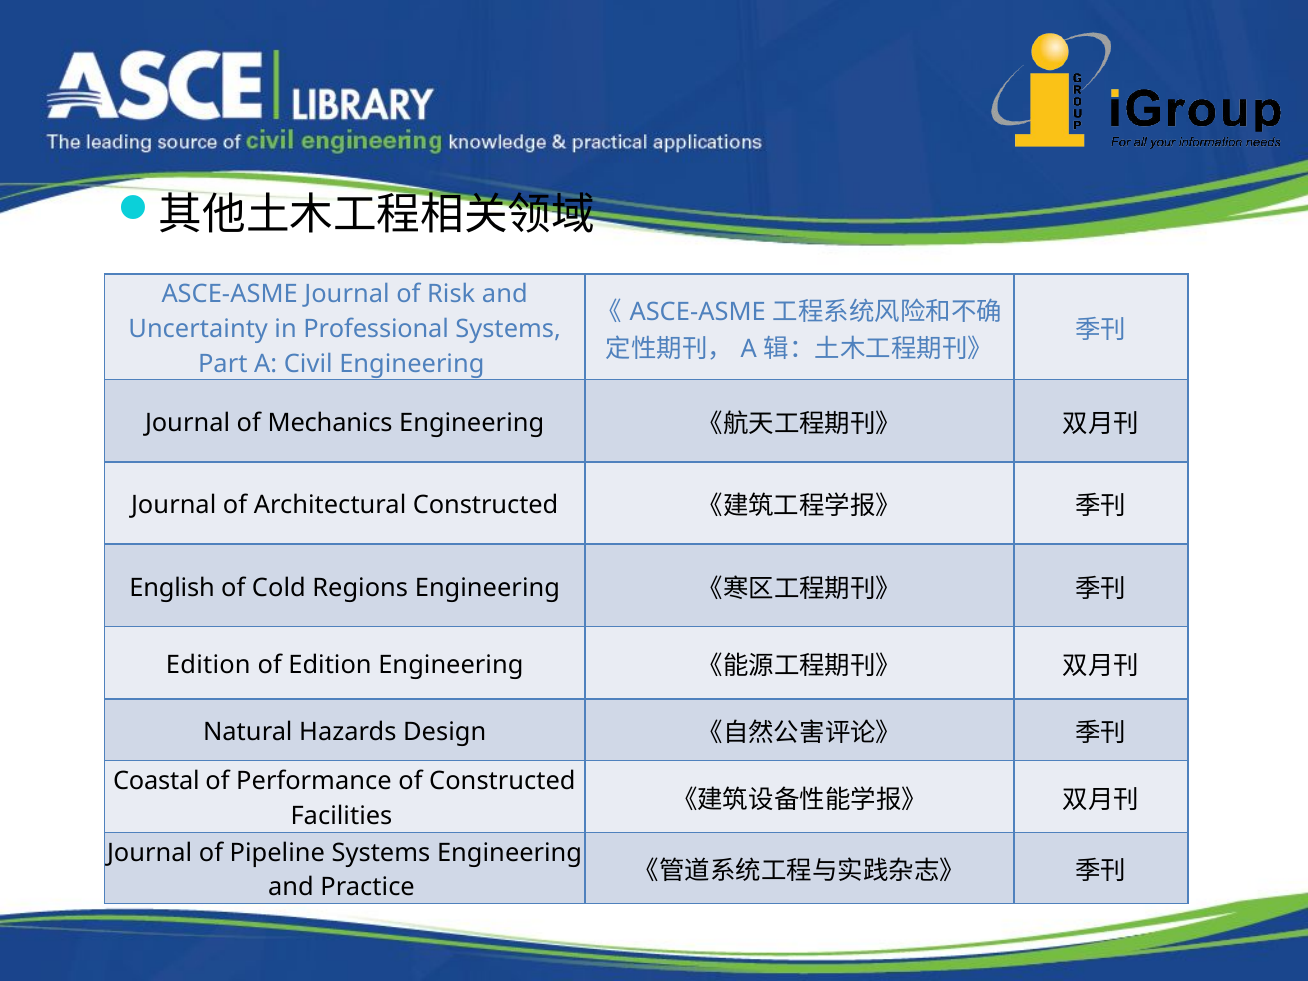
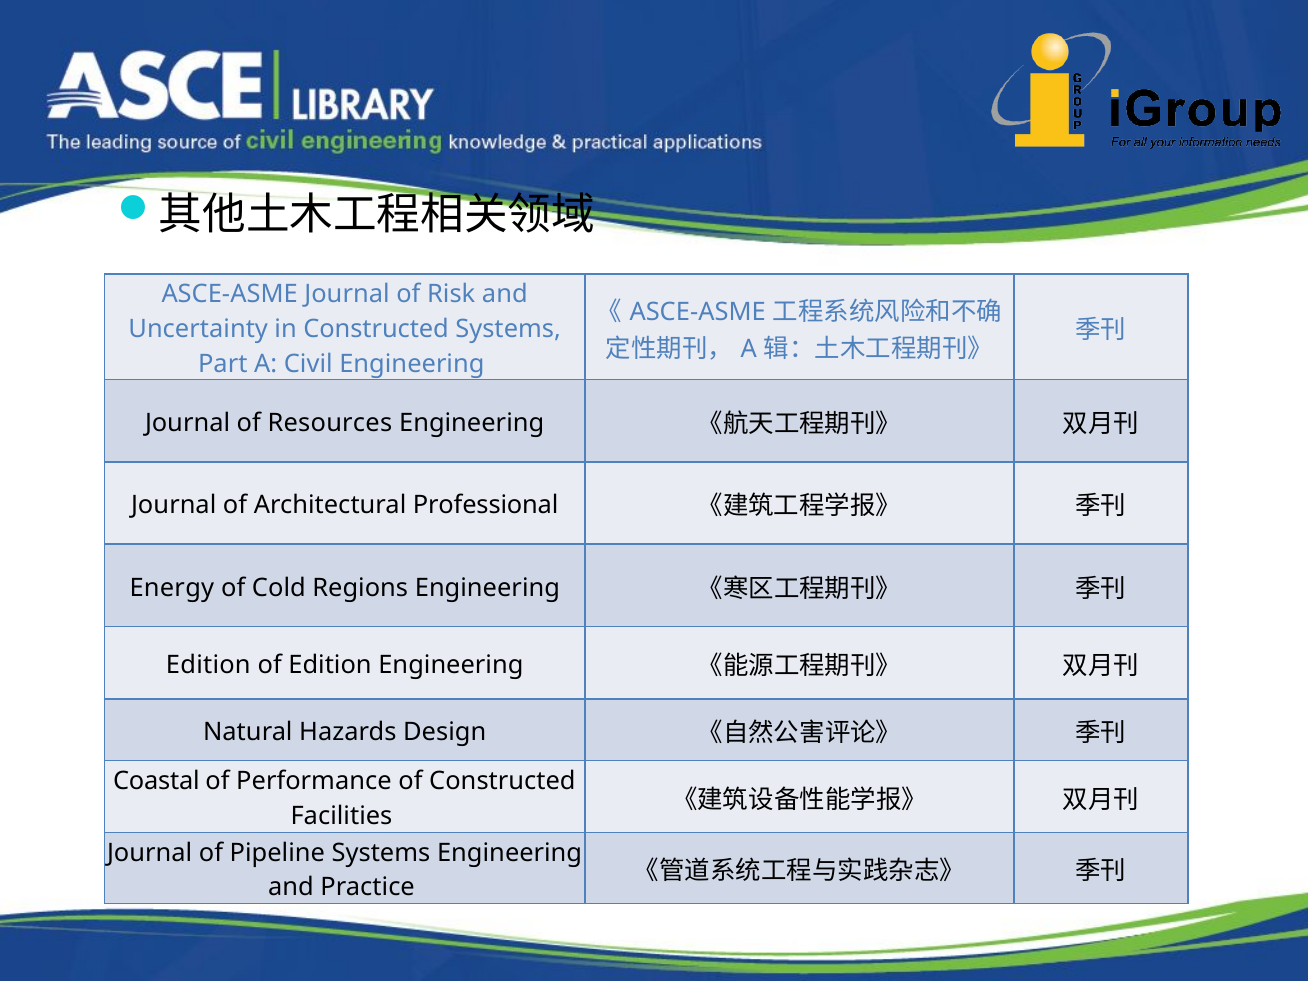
in Professional: Professional -> Constructed
Mechanics: Mechanics -> Resources
Architectural Constructed: Constructed -> Professional
English: English -> Energy
